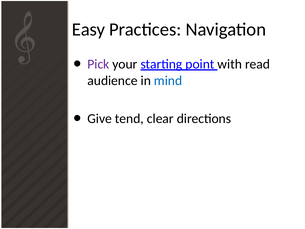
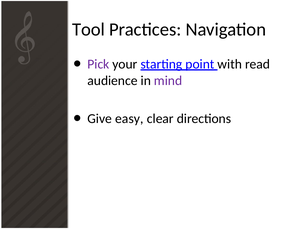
Easy: Easy -> Tool
mind colour: blue -> purple
tend: tend -> easy
